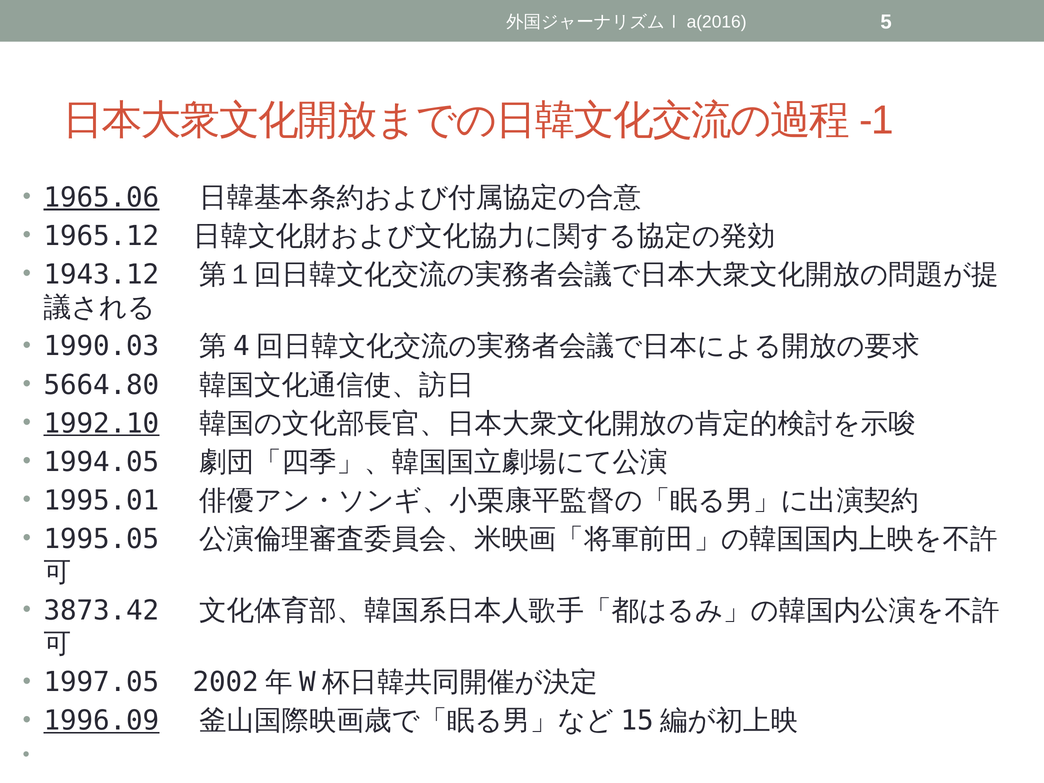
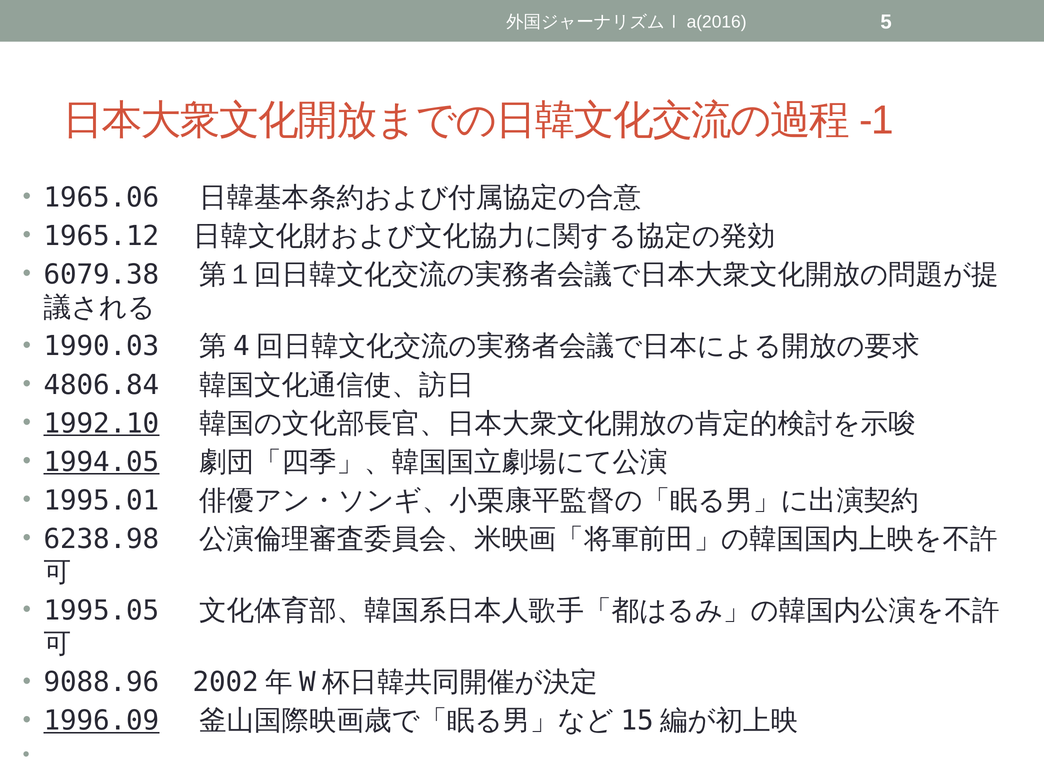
1965.06 underline: present -> none
1943.12: 1943.12 -> 6079.38
5664.80: 5664.80 -> 4806.84
1994.05 underline: none -> present
1995.05: 1995.05 -> 6238.98
3873.42: 3873.42 -> 1995.05
1997.05: 1997.05 -> 9088.96
